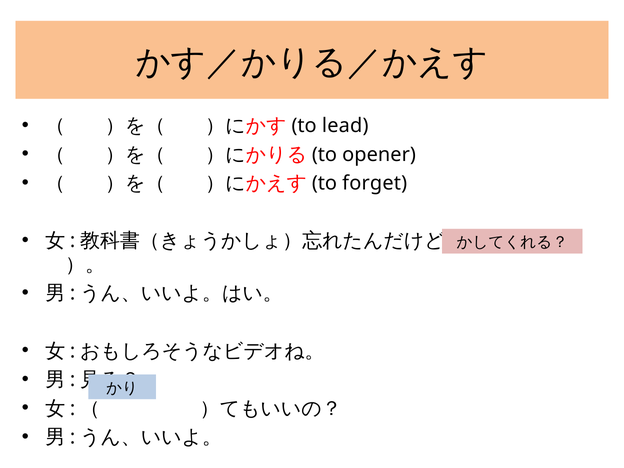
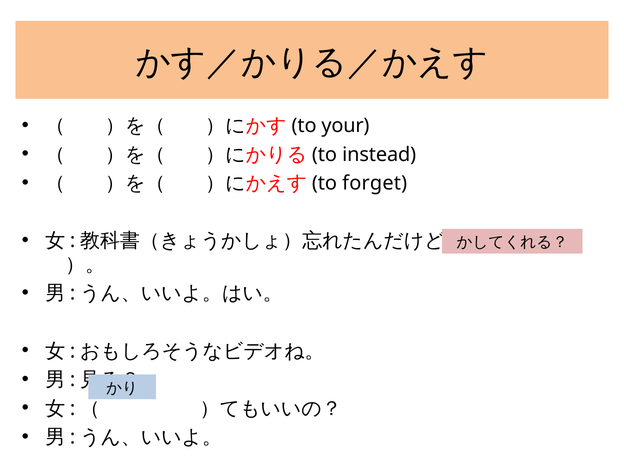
lead: lead -> your
opener: opener -> instead
